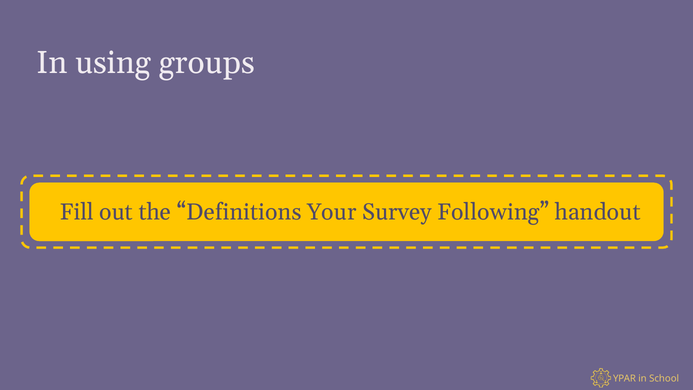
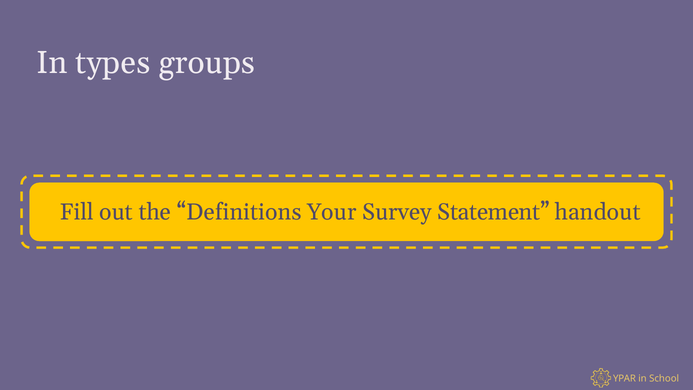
using: using -> types
Following: Following -> Statement
